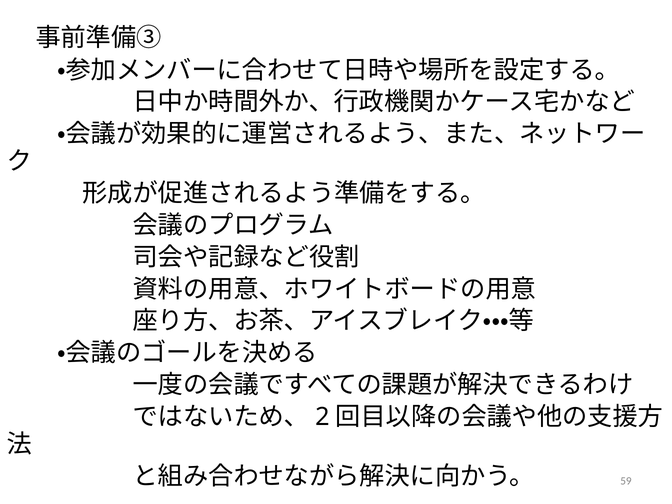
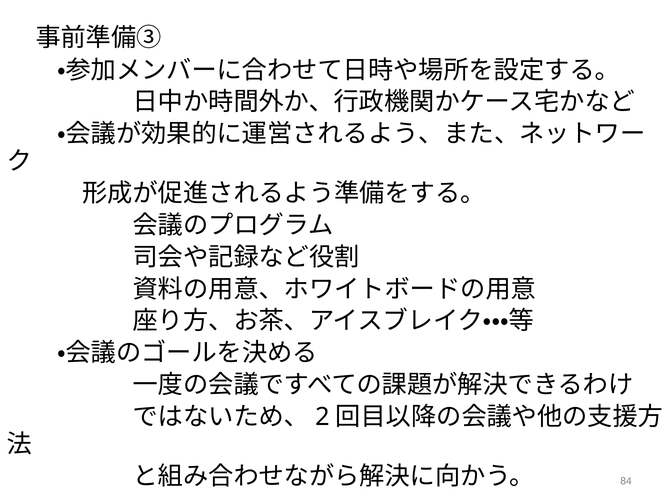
59: 59 -> 84
